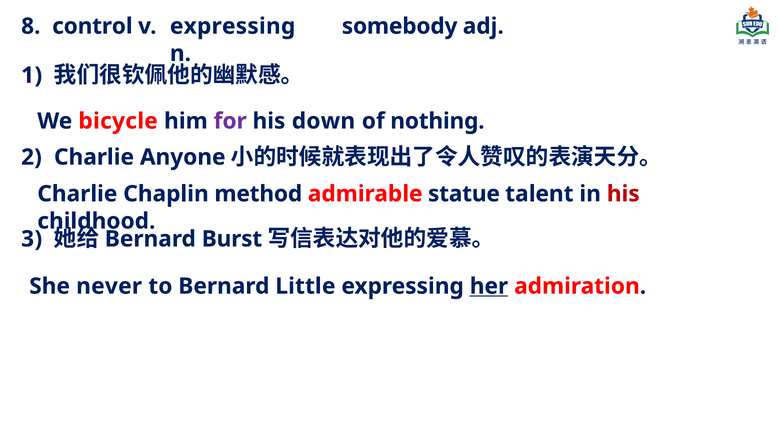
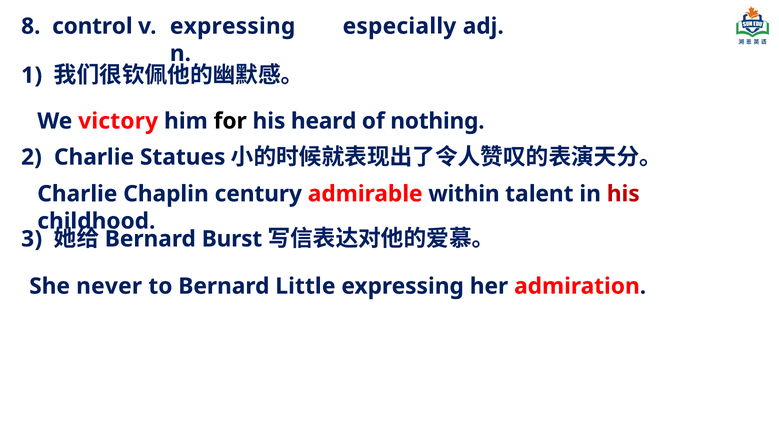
somebody: somebody -> especially
bicycle: bicycle -> victory
for colour: purple -> black
down: down -> heard
Anyone: Anyone -> Statues
method: method -> century
statue: statue -> within
her underline: present -> none
